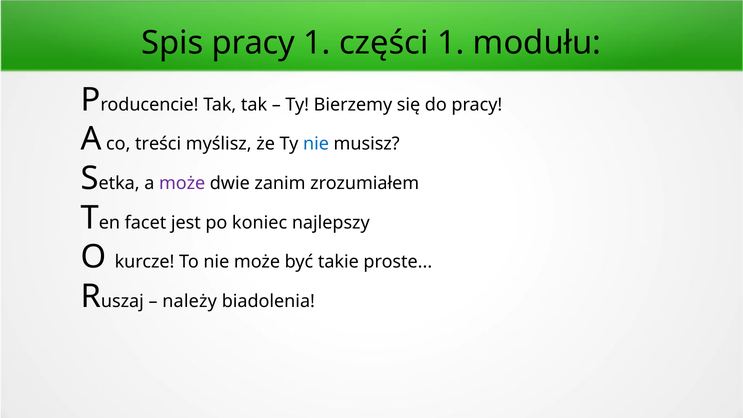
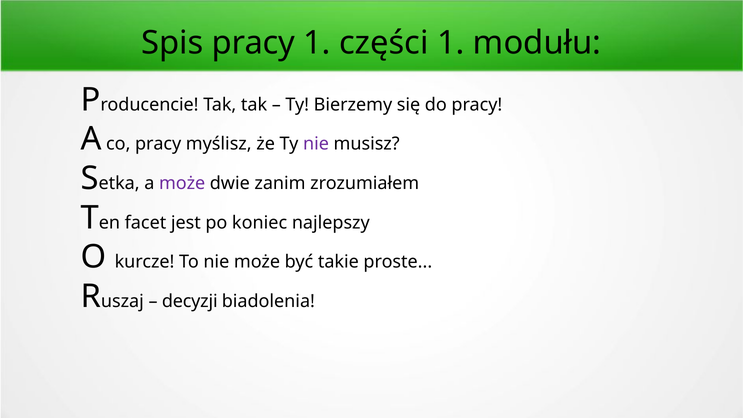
co treści: treści -> pracy
nie at (316, 144) colour: blue -> purple
należy: należy -> decyzji
